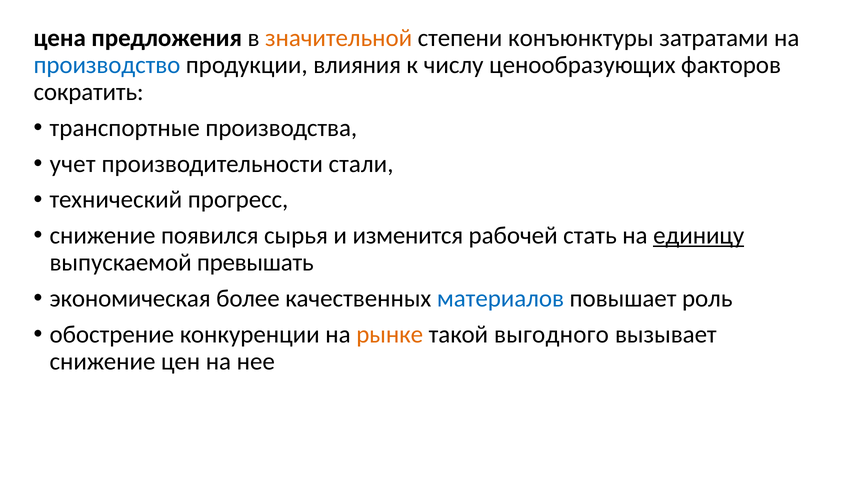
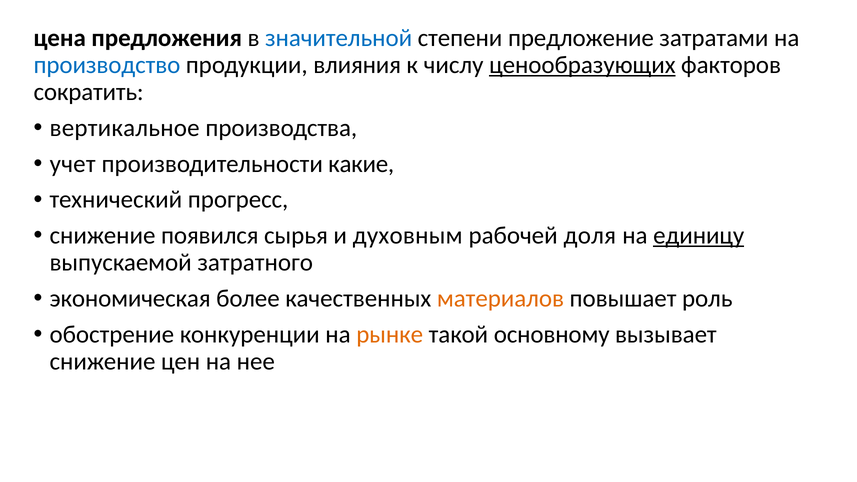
значительной colour: orange -> blue
конъюнктуры: конъюнктуры -> предложение
ценообразующих underline: none -> present
транспортные: транспортные -> вертикальное
стали: стали -> какие
изменится: изменится -> духовным
стать: стать -> доля
превышать: превышать -> затратного
материалов colour: blue -> orange
выгодного: выгодного -> основному
